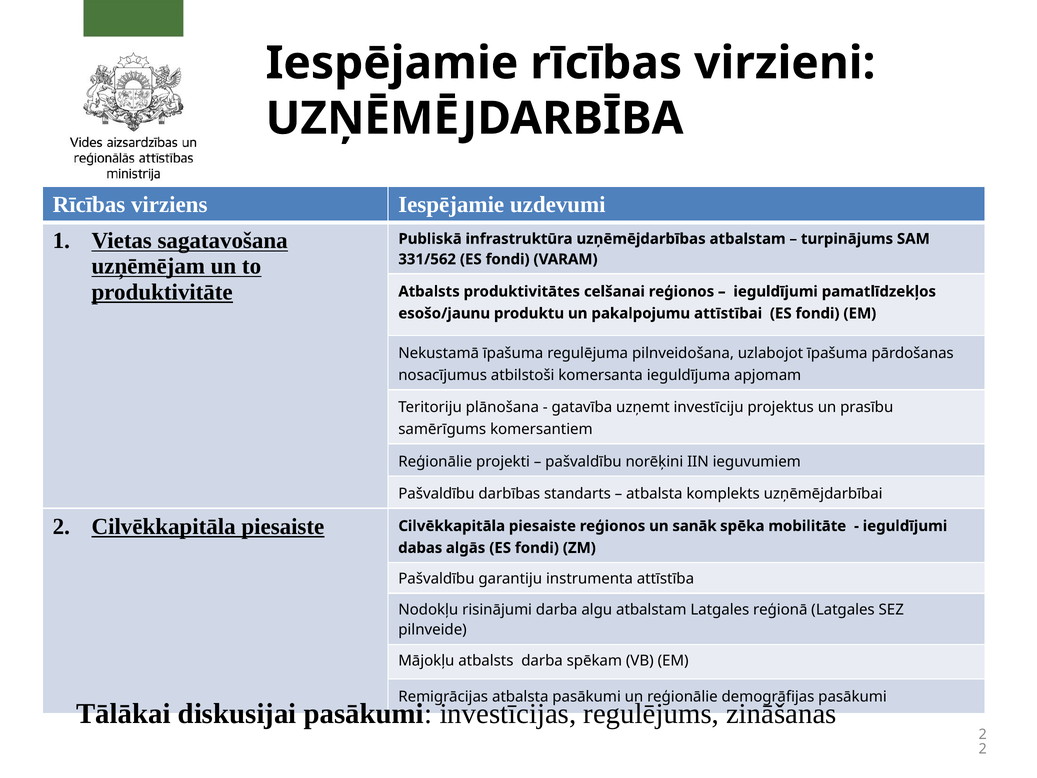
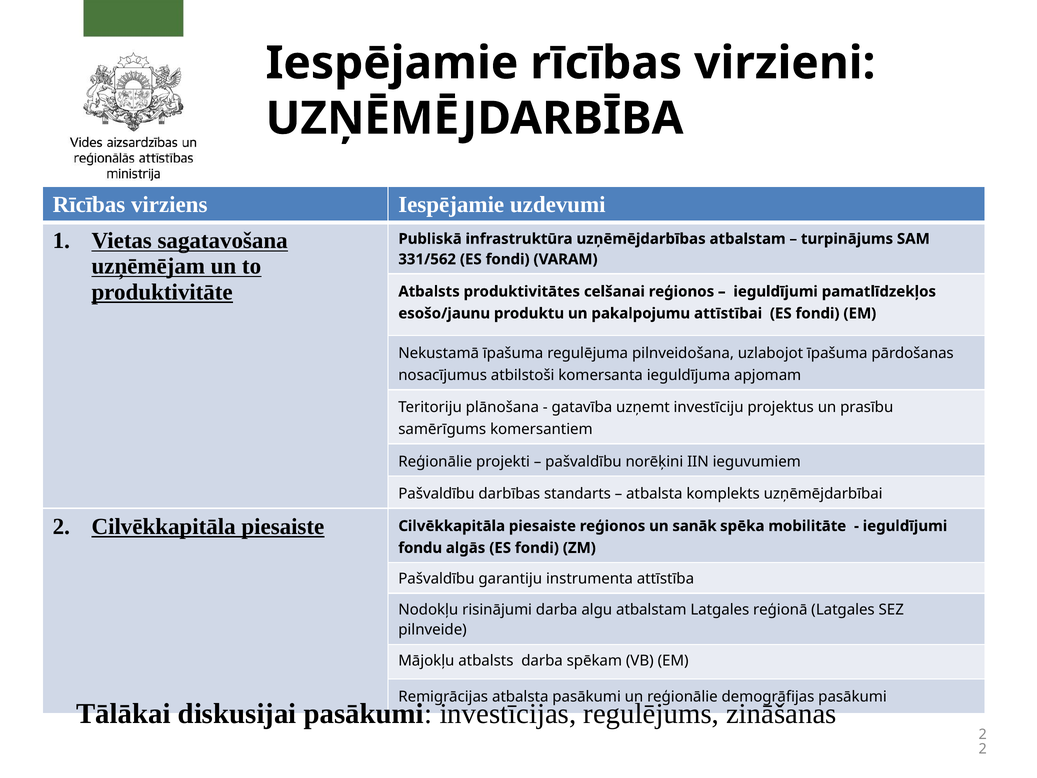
dabas: dabas -> fondu
